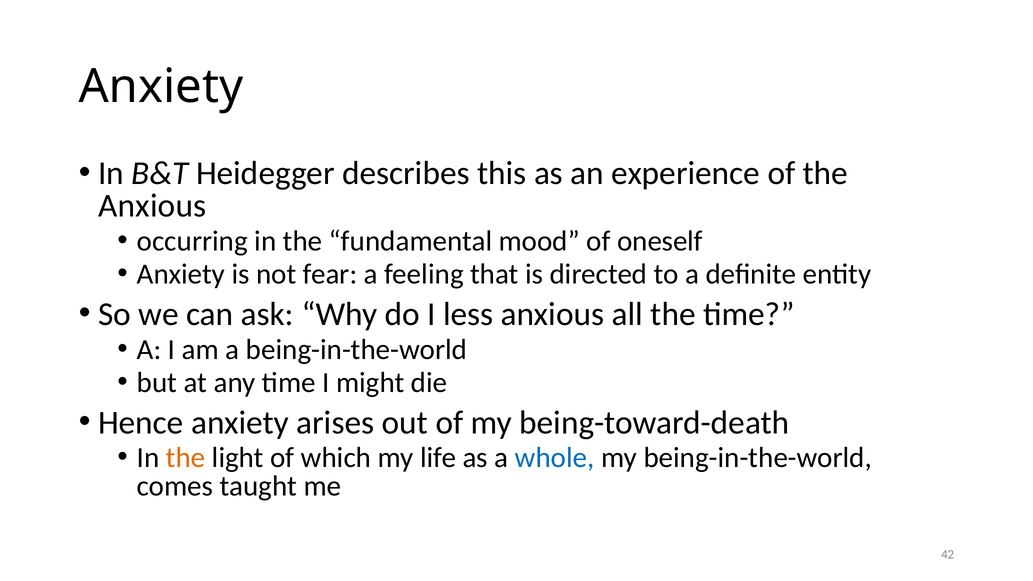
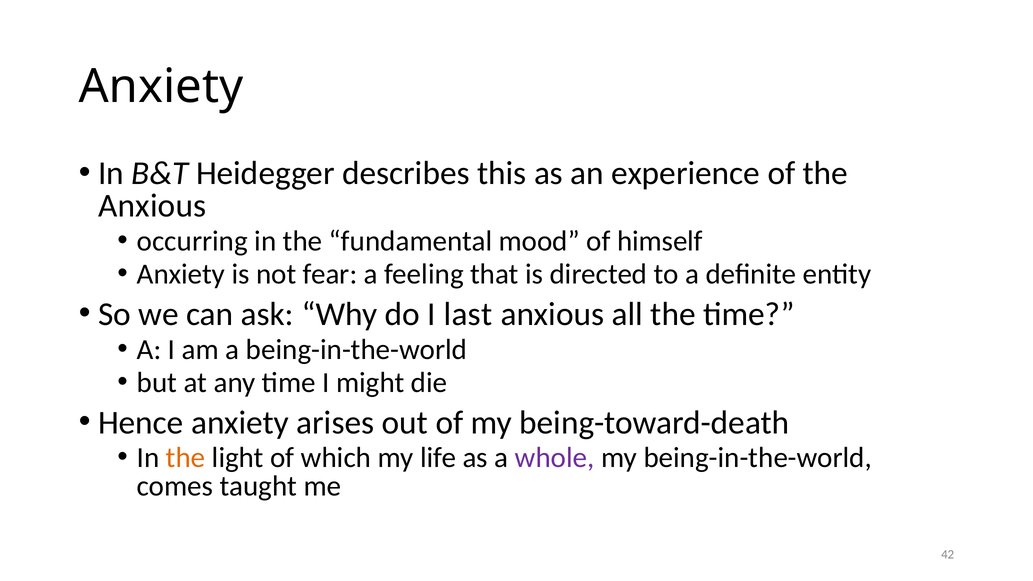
oneself: oneself -> himself
less: less -> last
whole colour: blue -> purple
